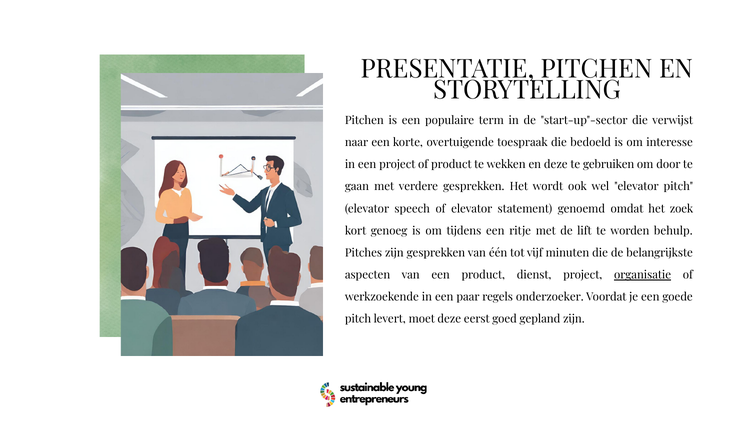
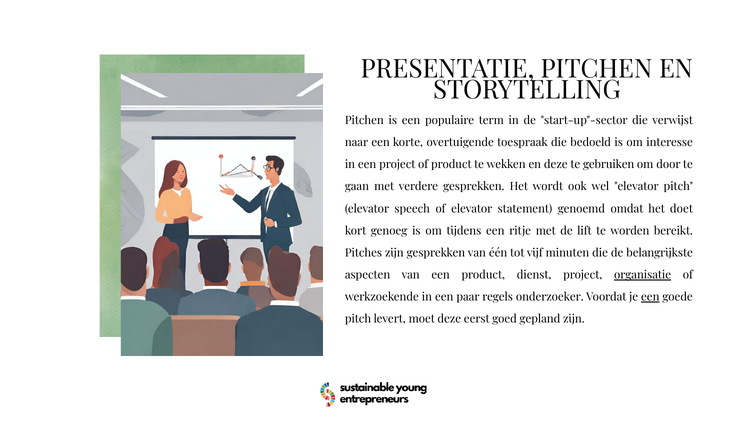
zoek: zoek -> doet
behulp: behulp -> bereikt
een at (650, 297) underline: none -> present
